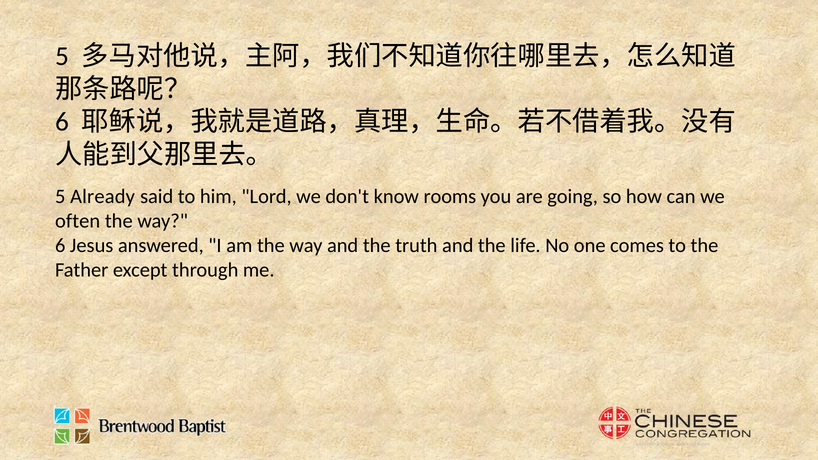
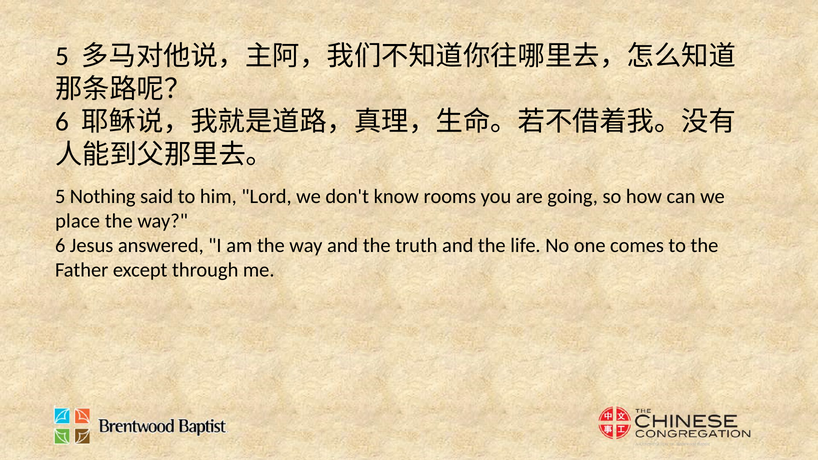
Already: Already -> Nothing
often: often -> place
